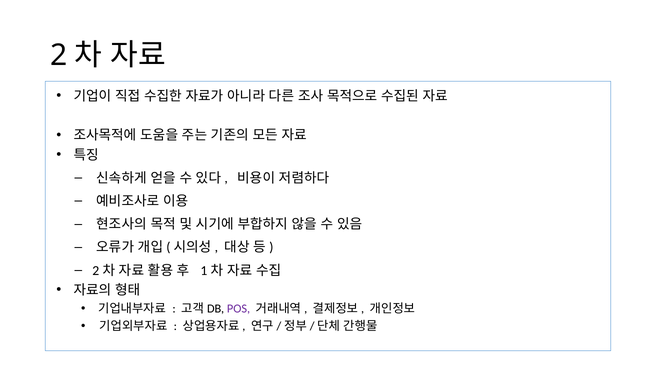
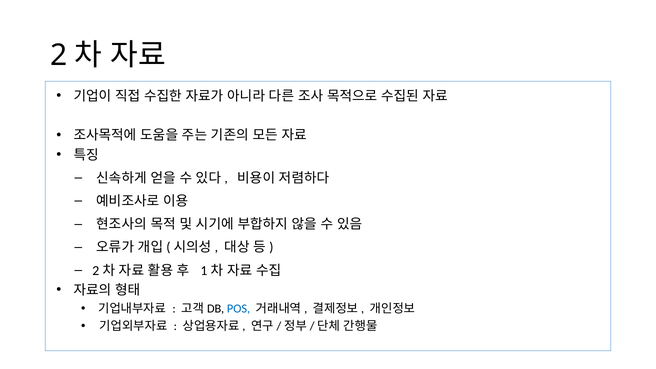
POS colour: purple -> blue
